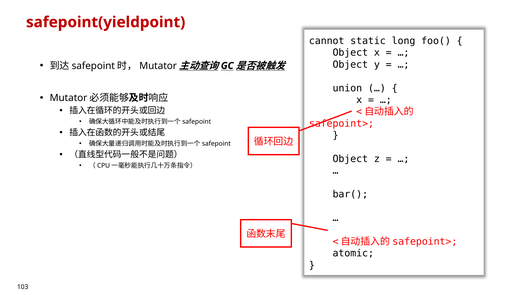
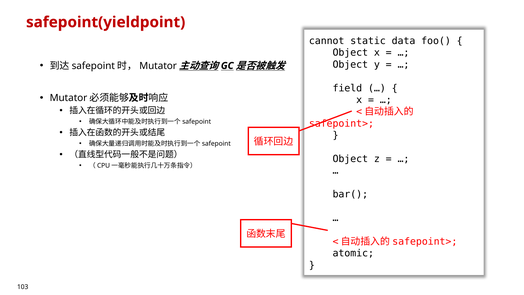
long: long -> data
union: union -> field
